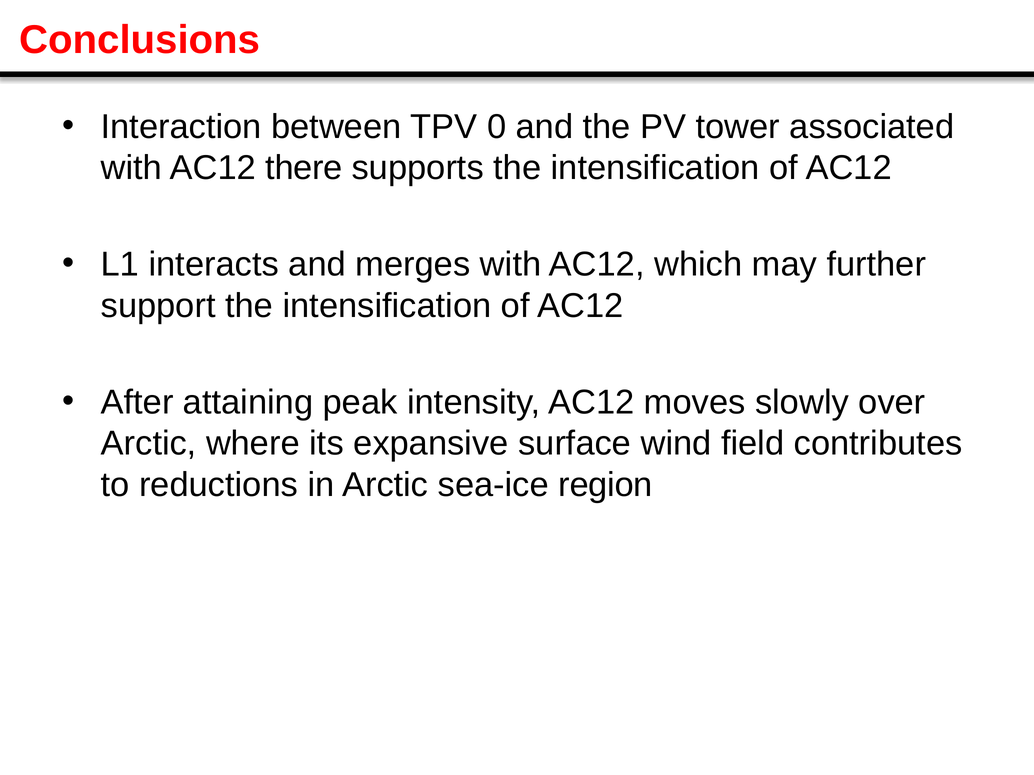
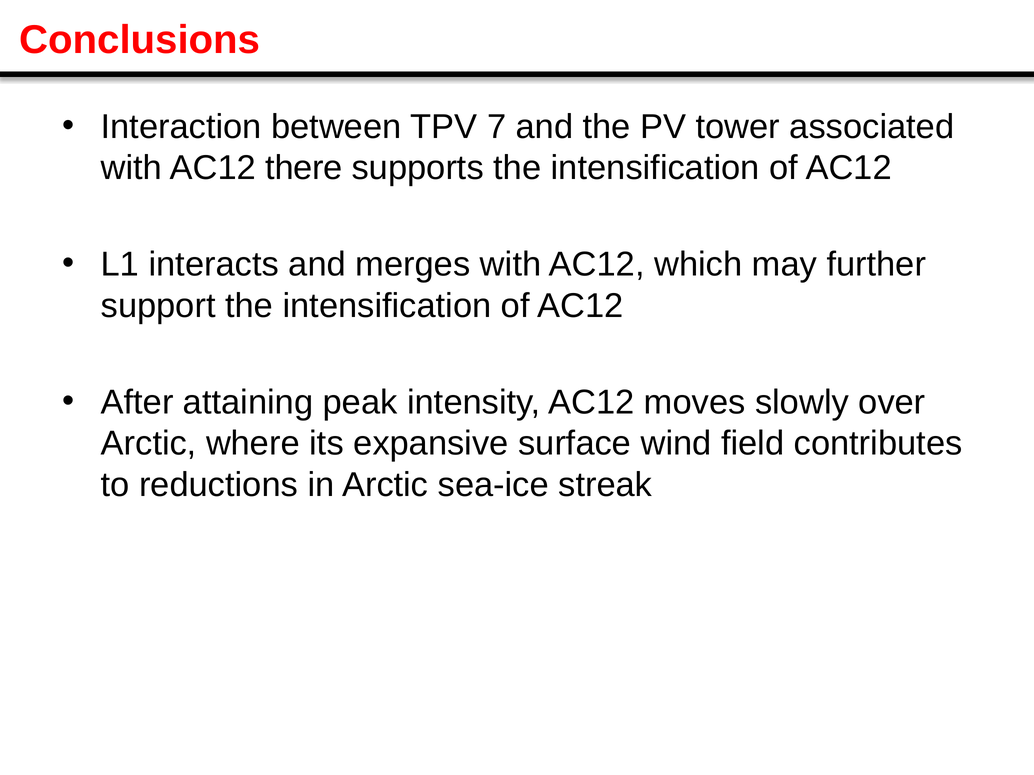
0: 0 -> 7
region: region -> streak
